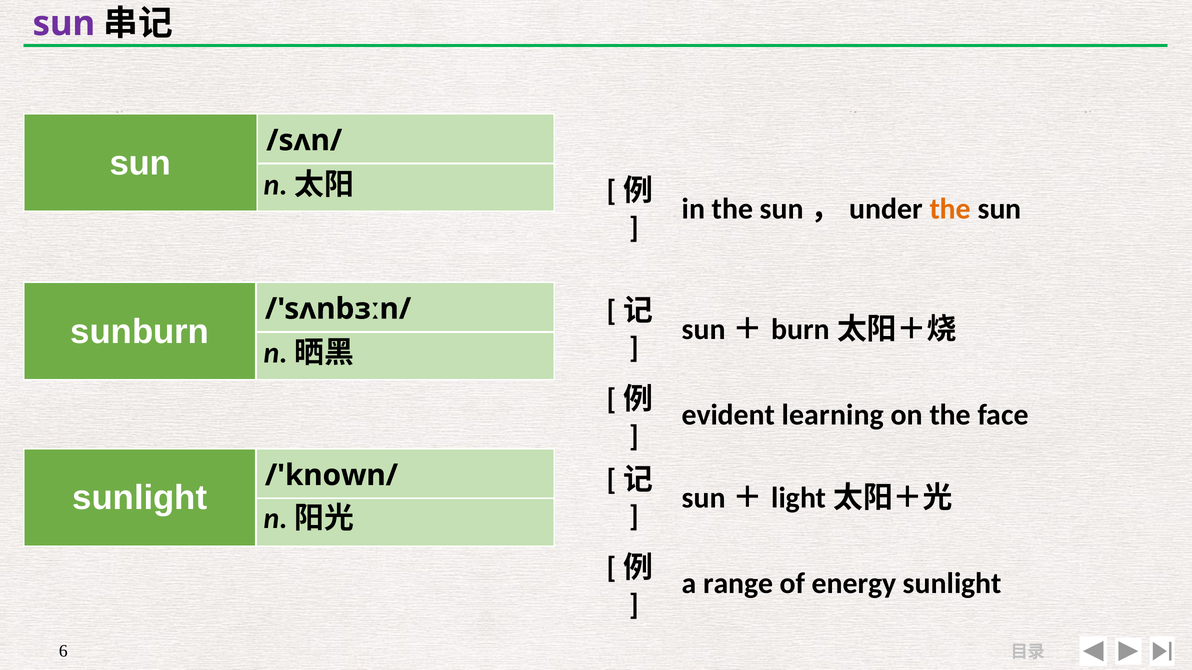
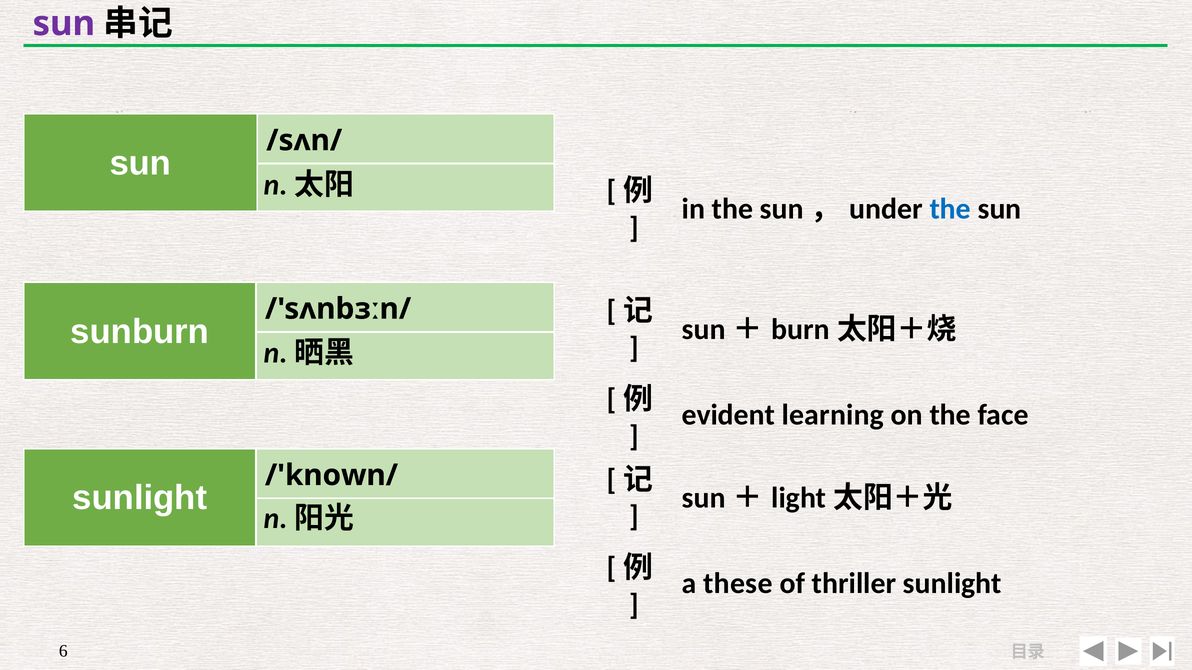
the at (950, 209) colour: orange -> blue
range: range -> these
energy: energy -> thriller
